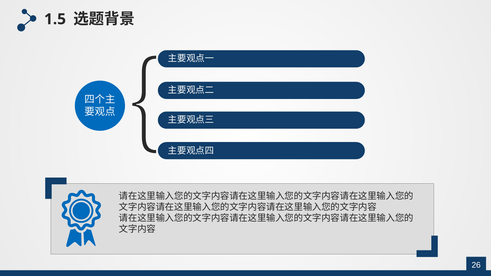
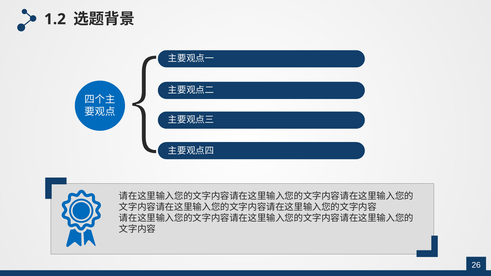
1.5: 1.5 -> 1.2
